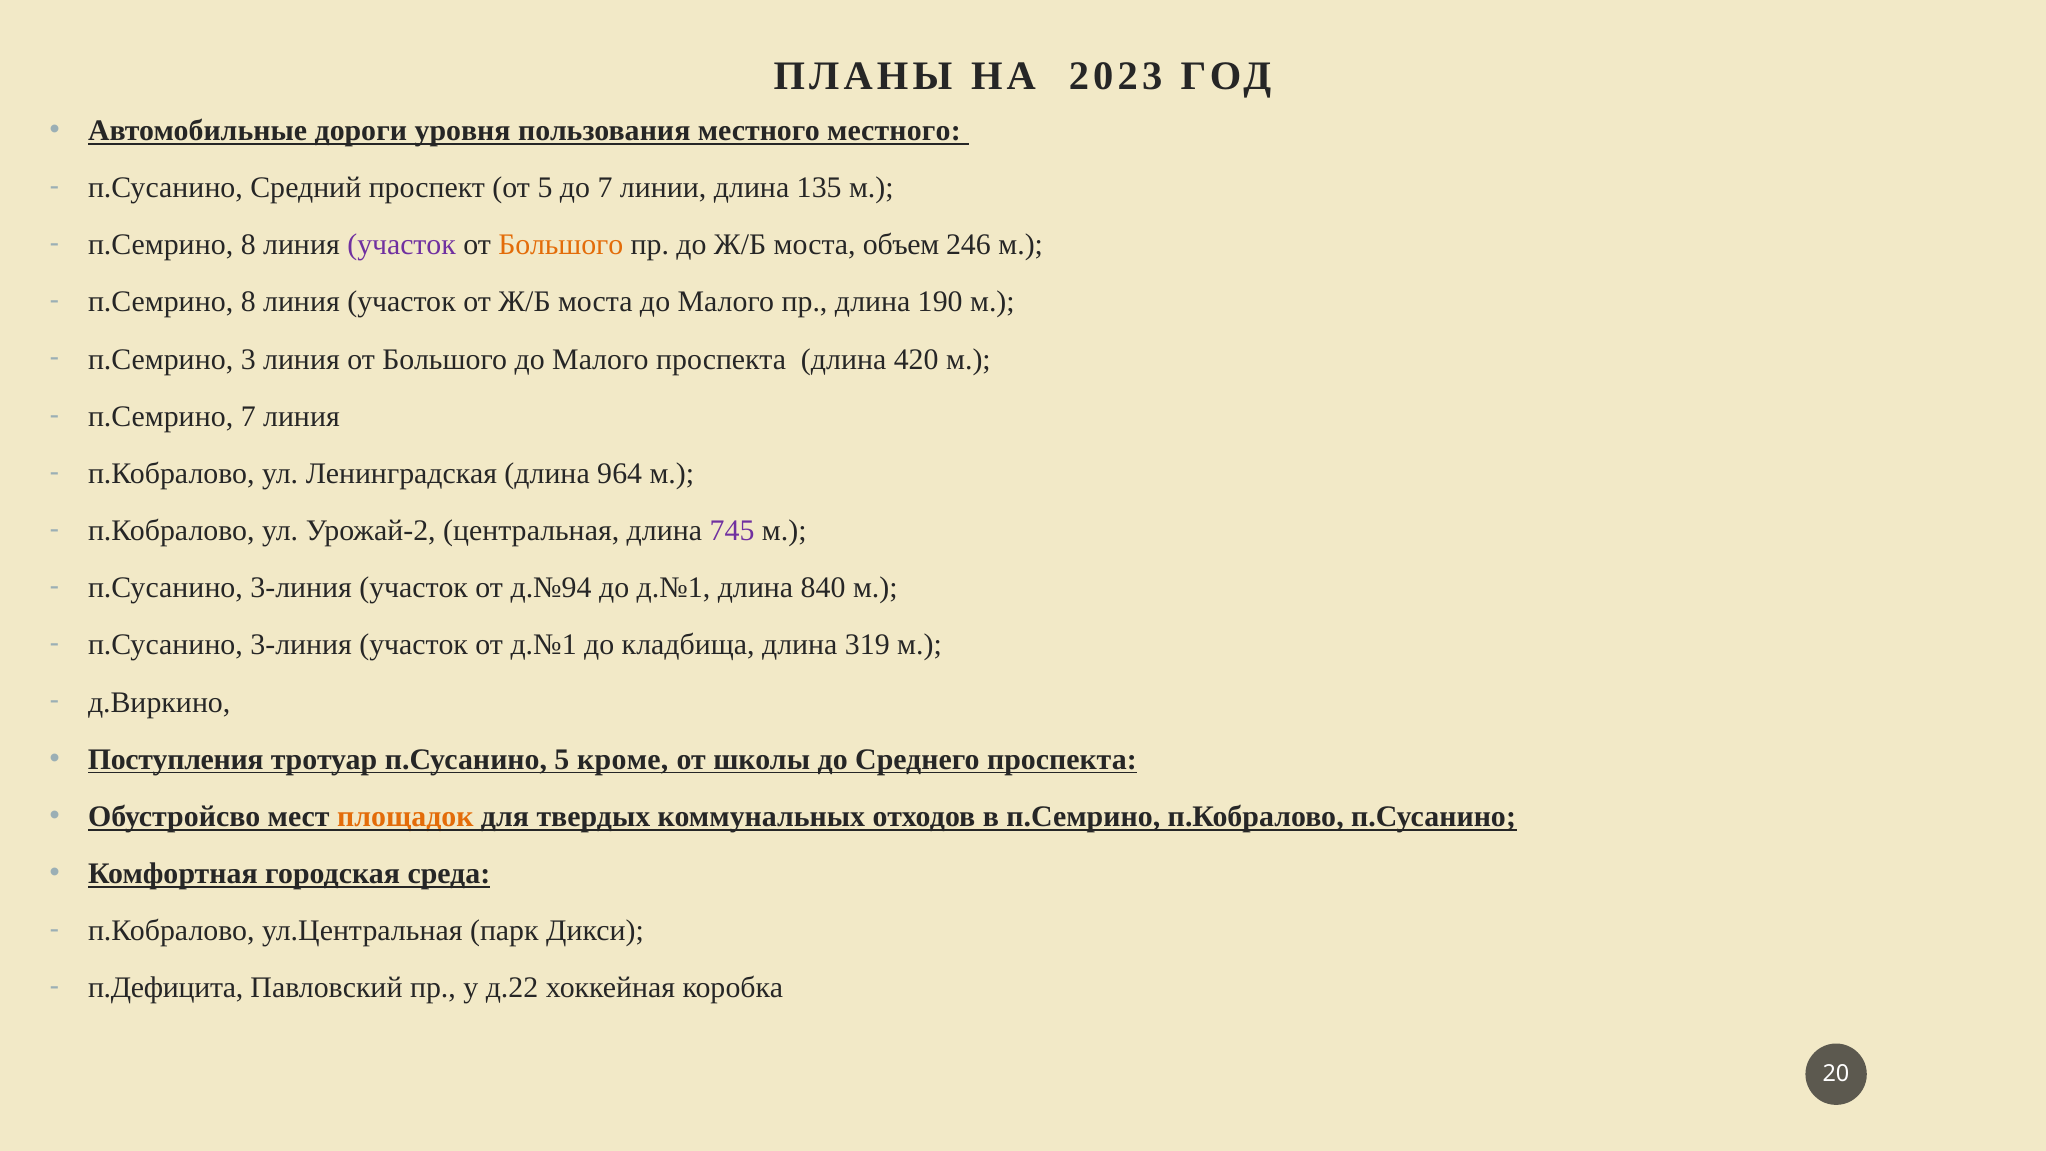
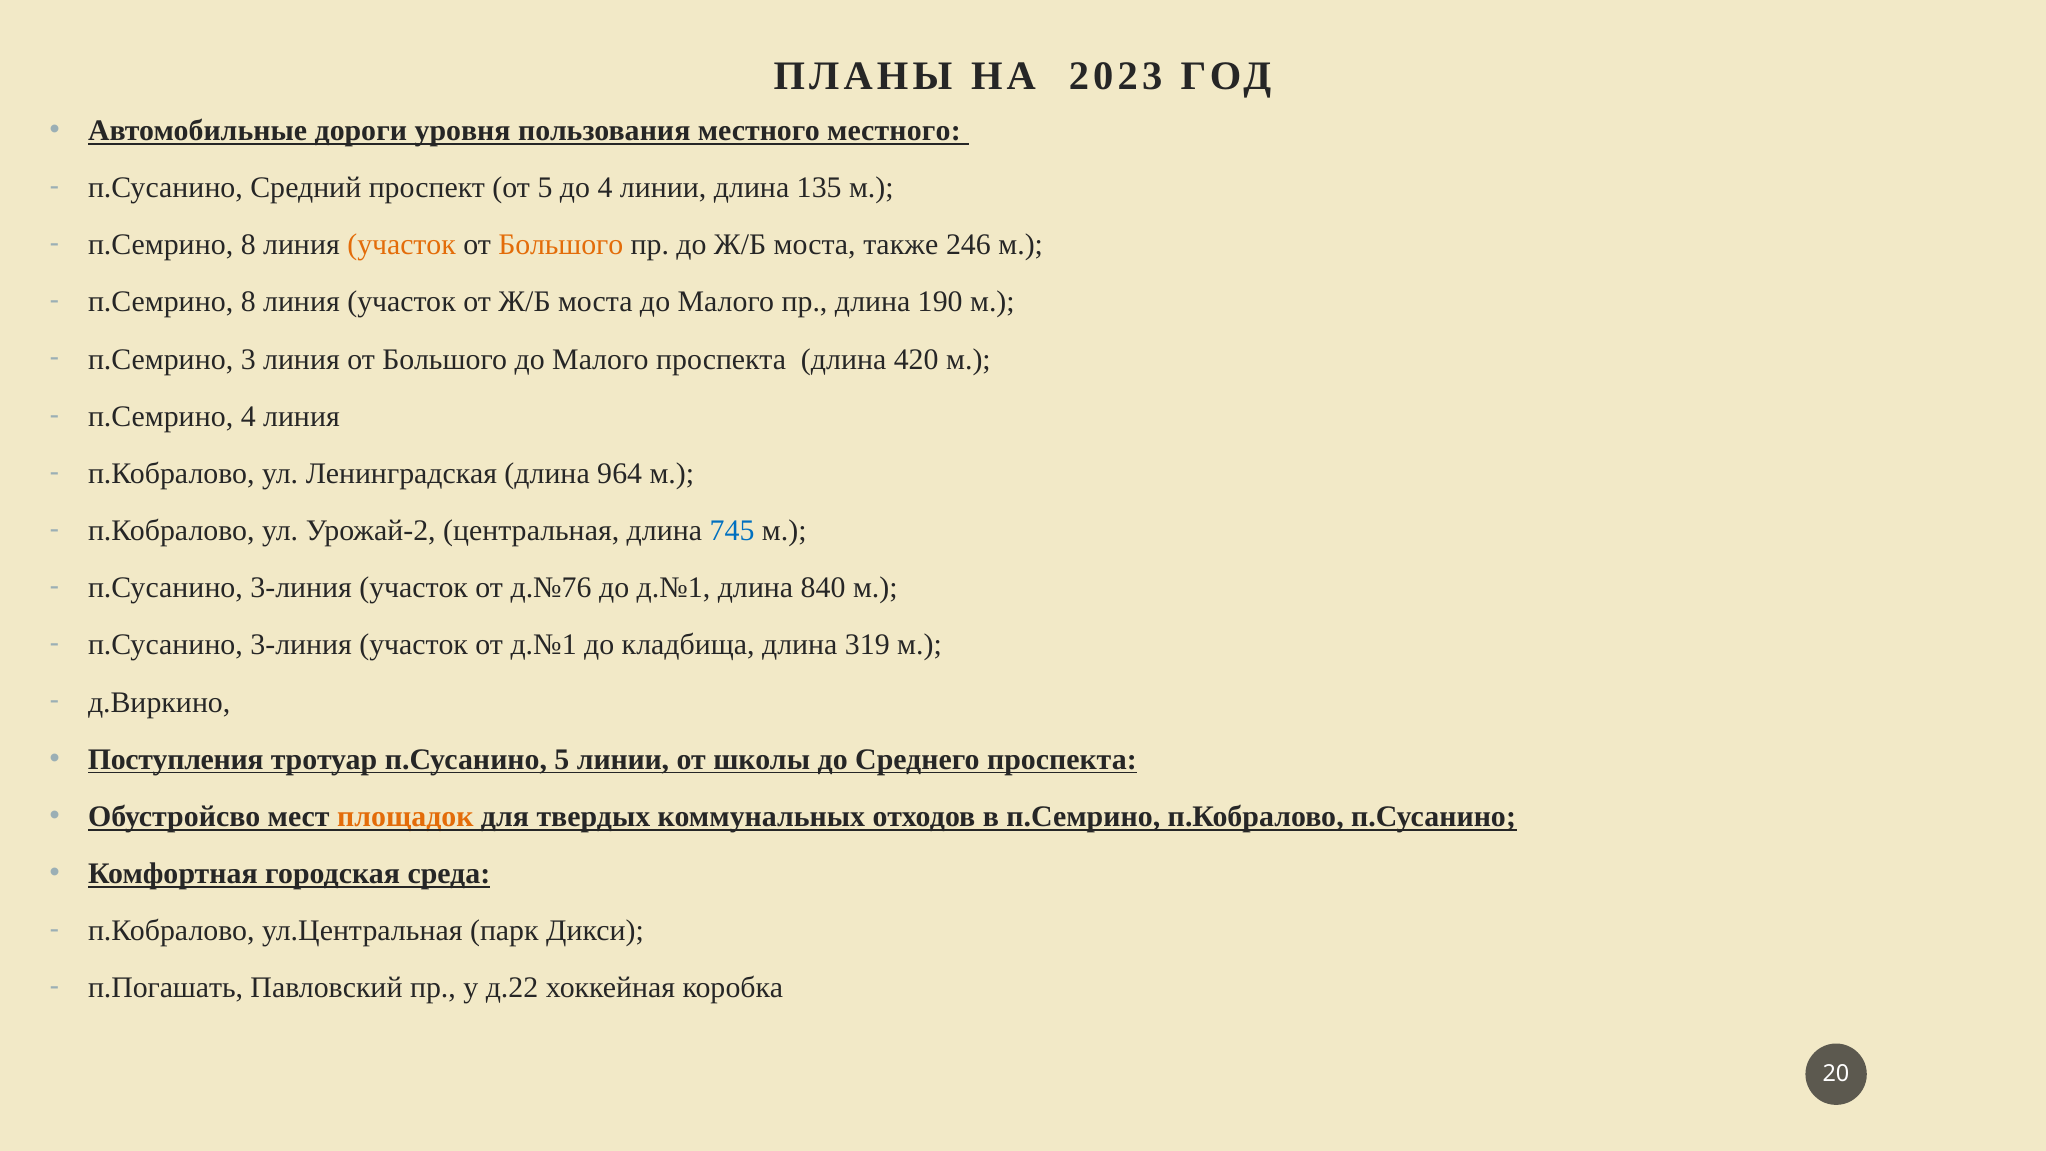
до 7: 7 -> 4
участок at (402, 245) colour: purple -> orange
объем: объем -> также
п.Семрино 7: 7 -> 4
745 colour: purple -> blue
д.№94: д.№94 -> д.№76
5 кроме: кроме -> линии
п.Дефицита: п.Дефицита -> п.Погашать
